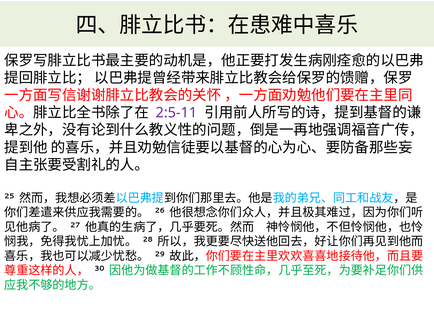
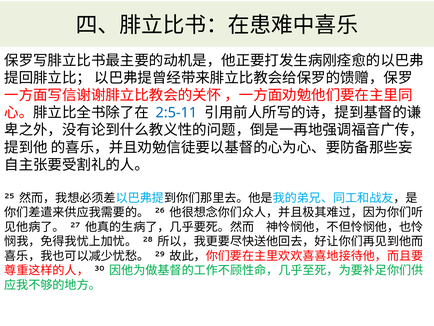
2:5-11 colour: purple -> blue
